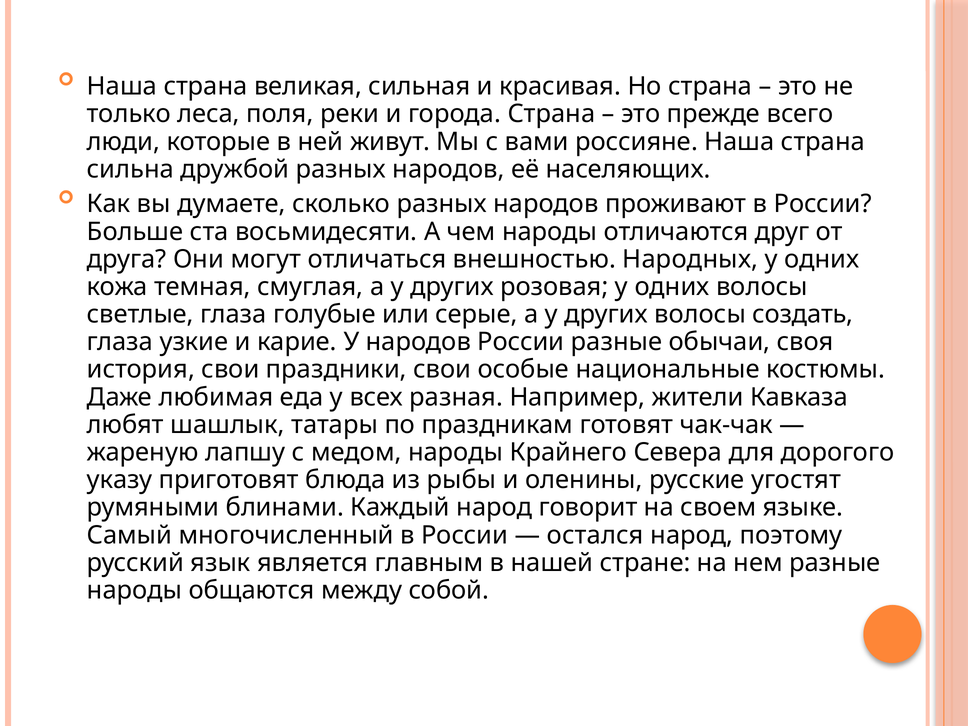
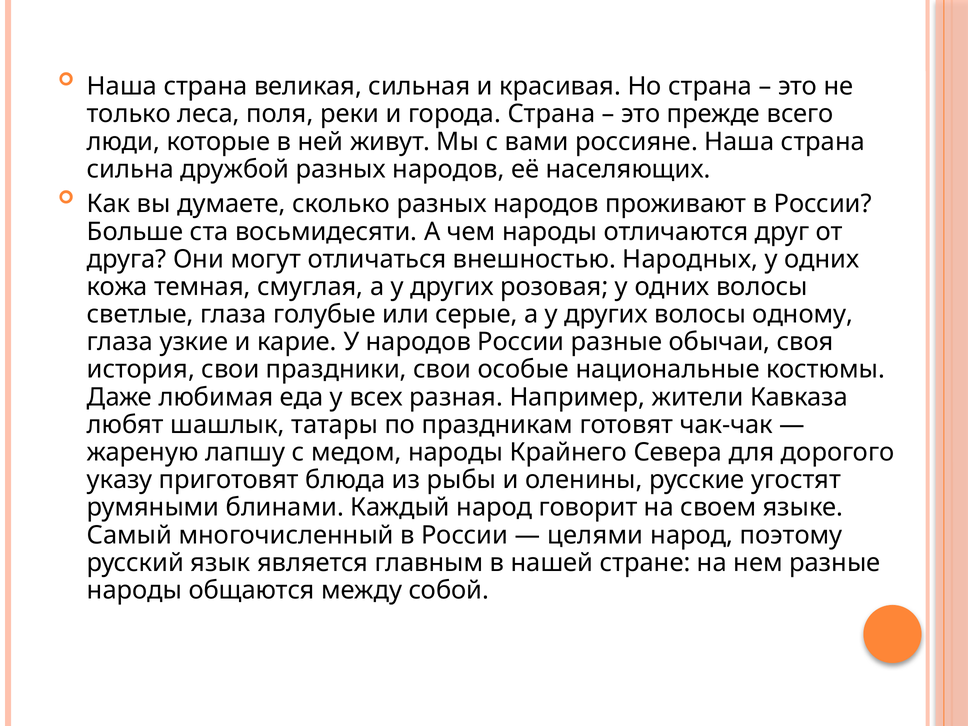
создать: создать -> одному
остался: остался -> целями
